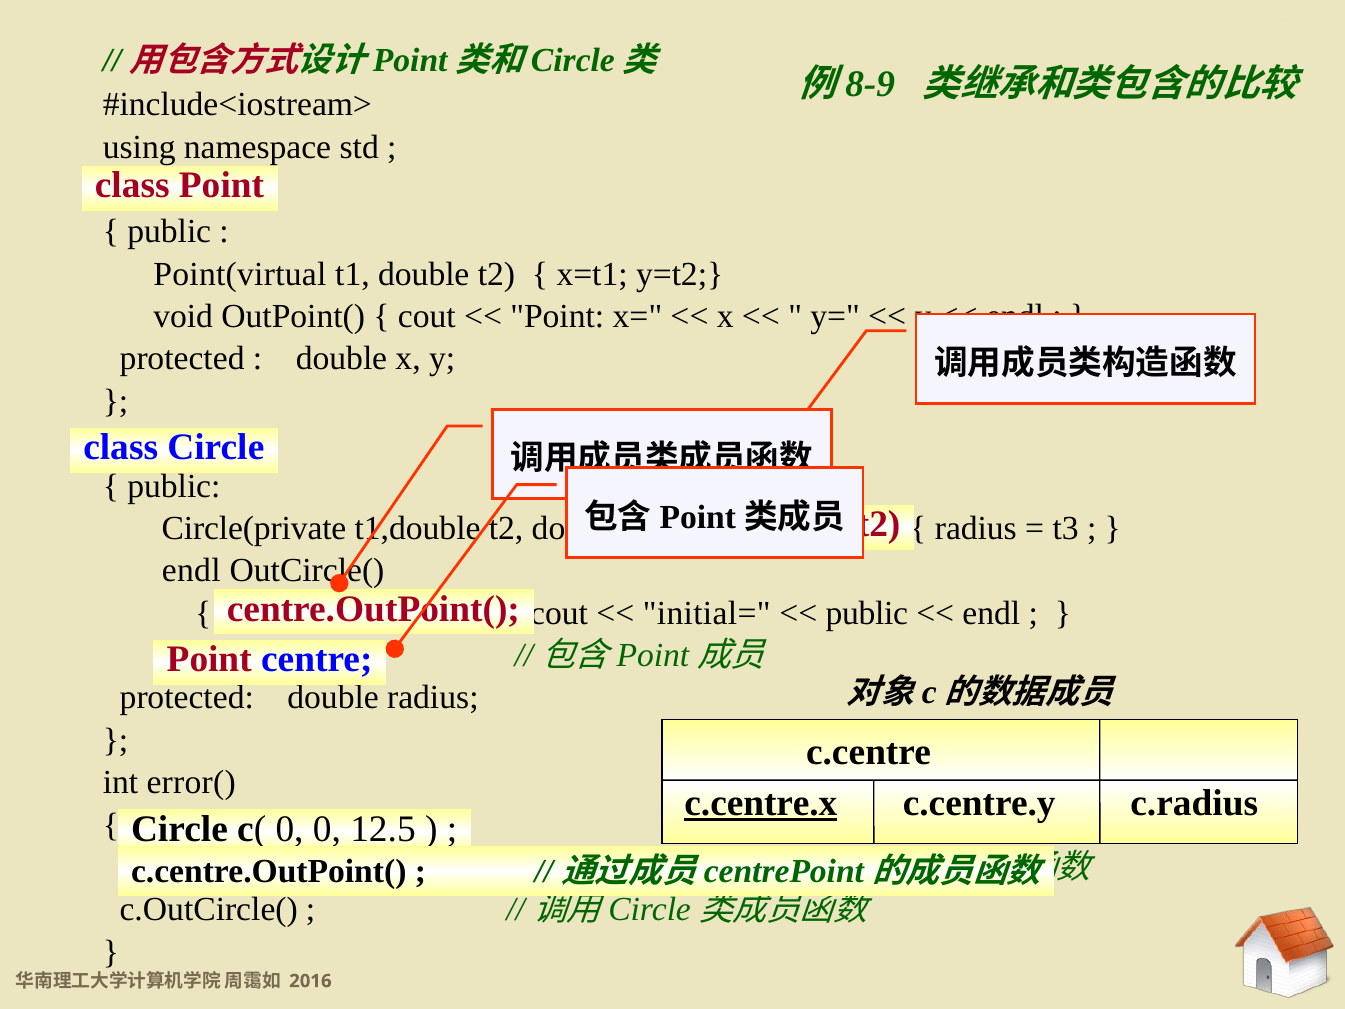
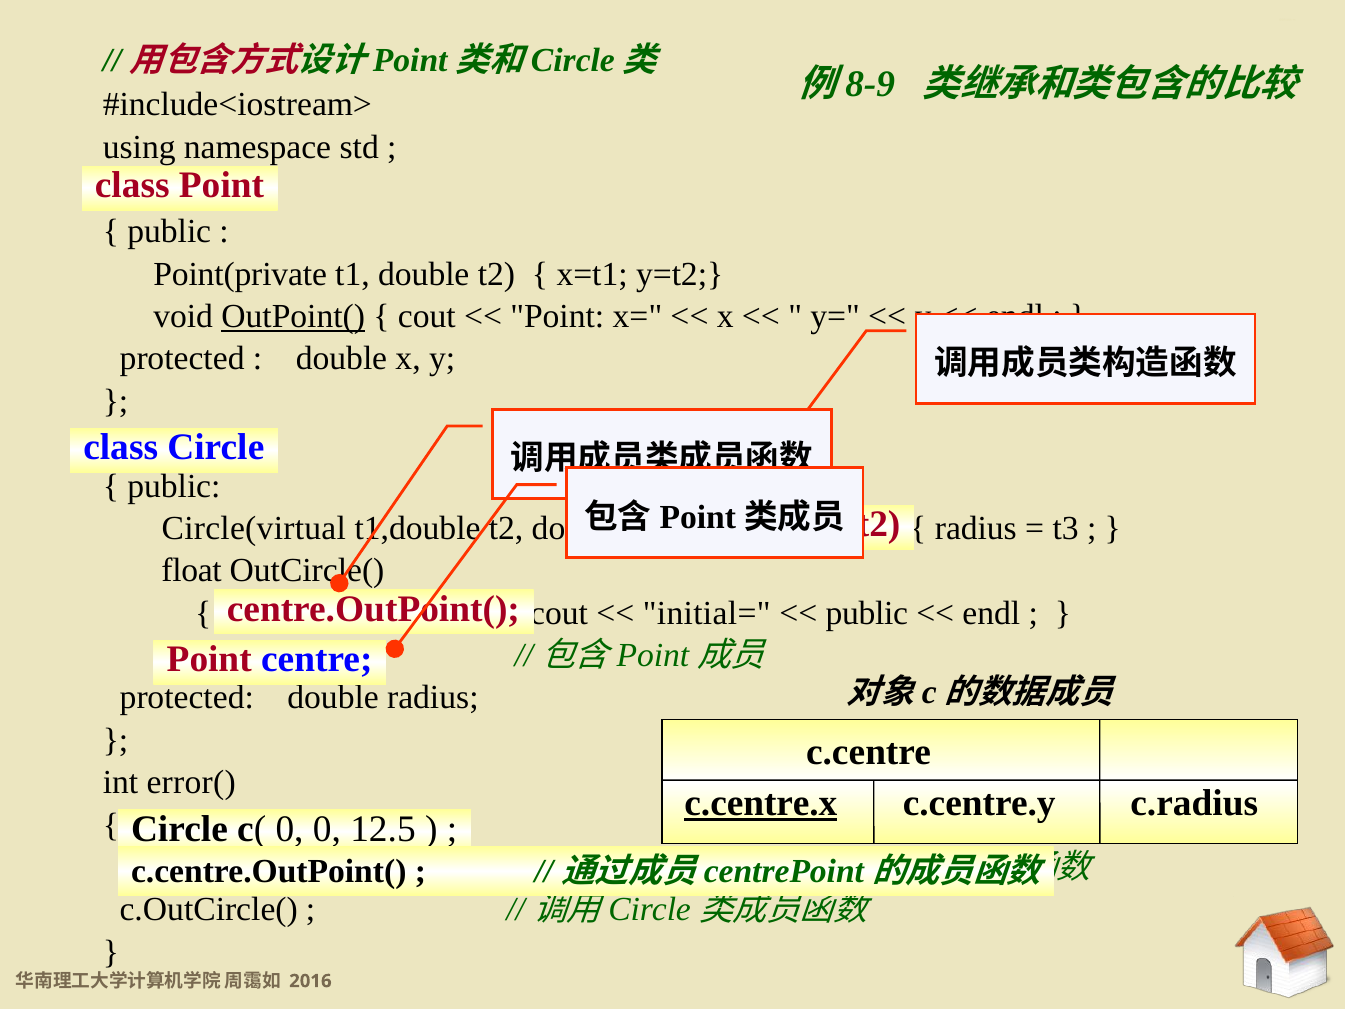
Point(virtual: Point(virtual -> Point(private
OutPoint( underline: none -> present
Circle(private: Circle(private -> Circle(virtual
endl at (191, 571): endl -> float
